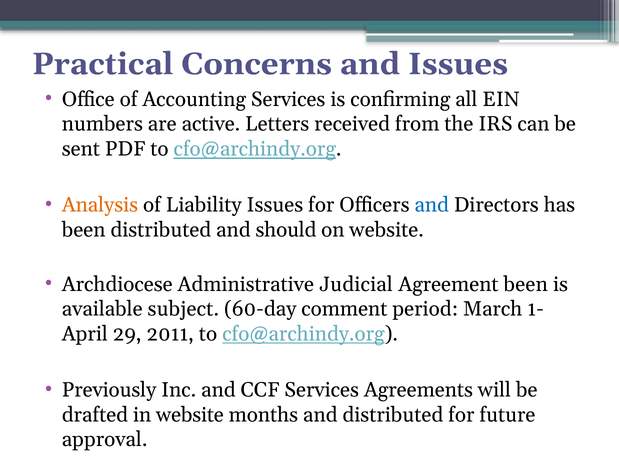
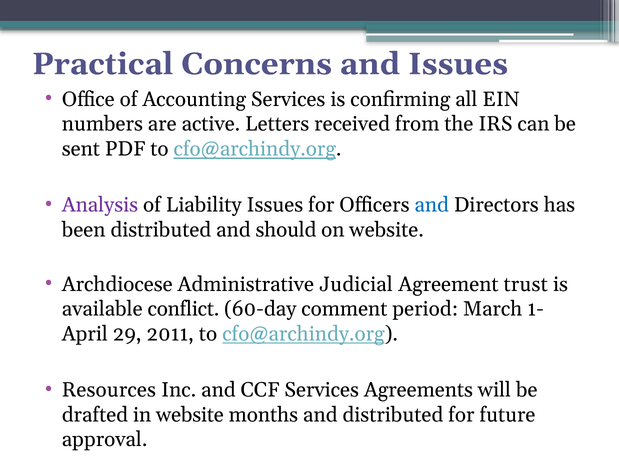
Analysis colour: orange -> purple
Agreement been: been -> trust
subject: subject -> conflict
Previously: Previously -> Resources
